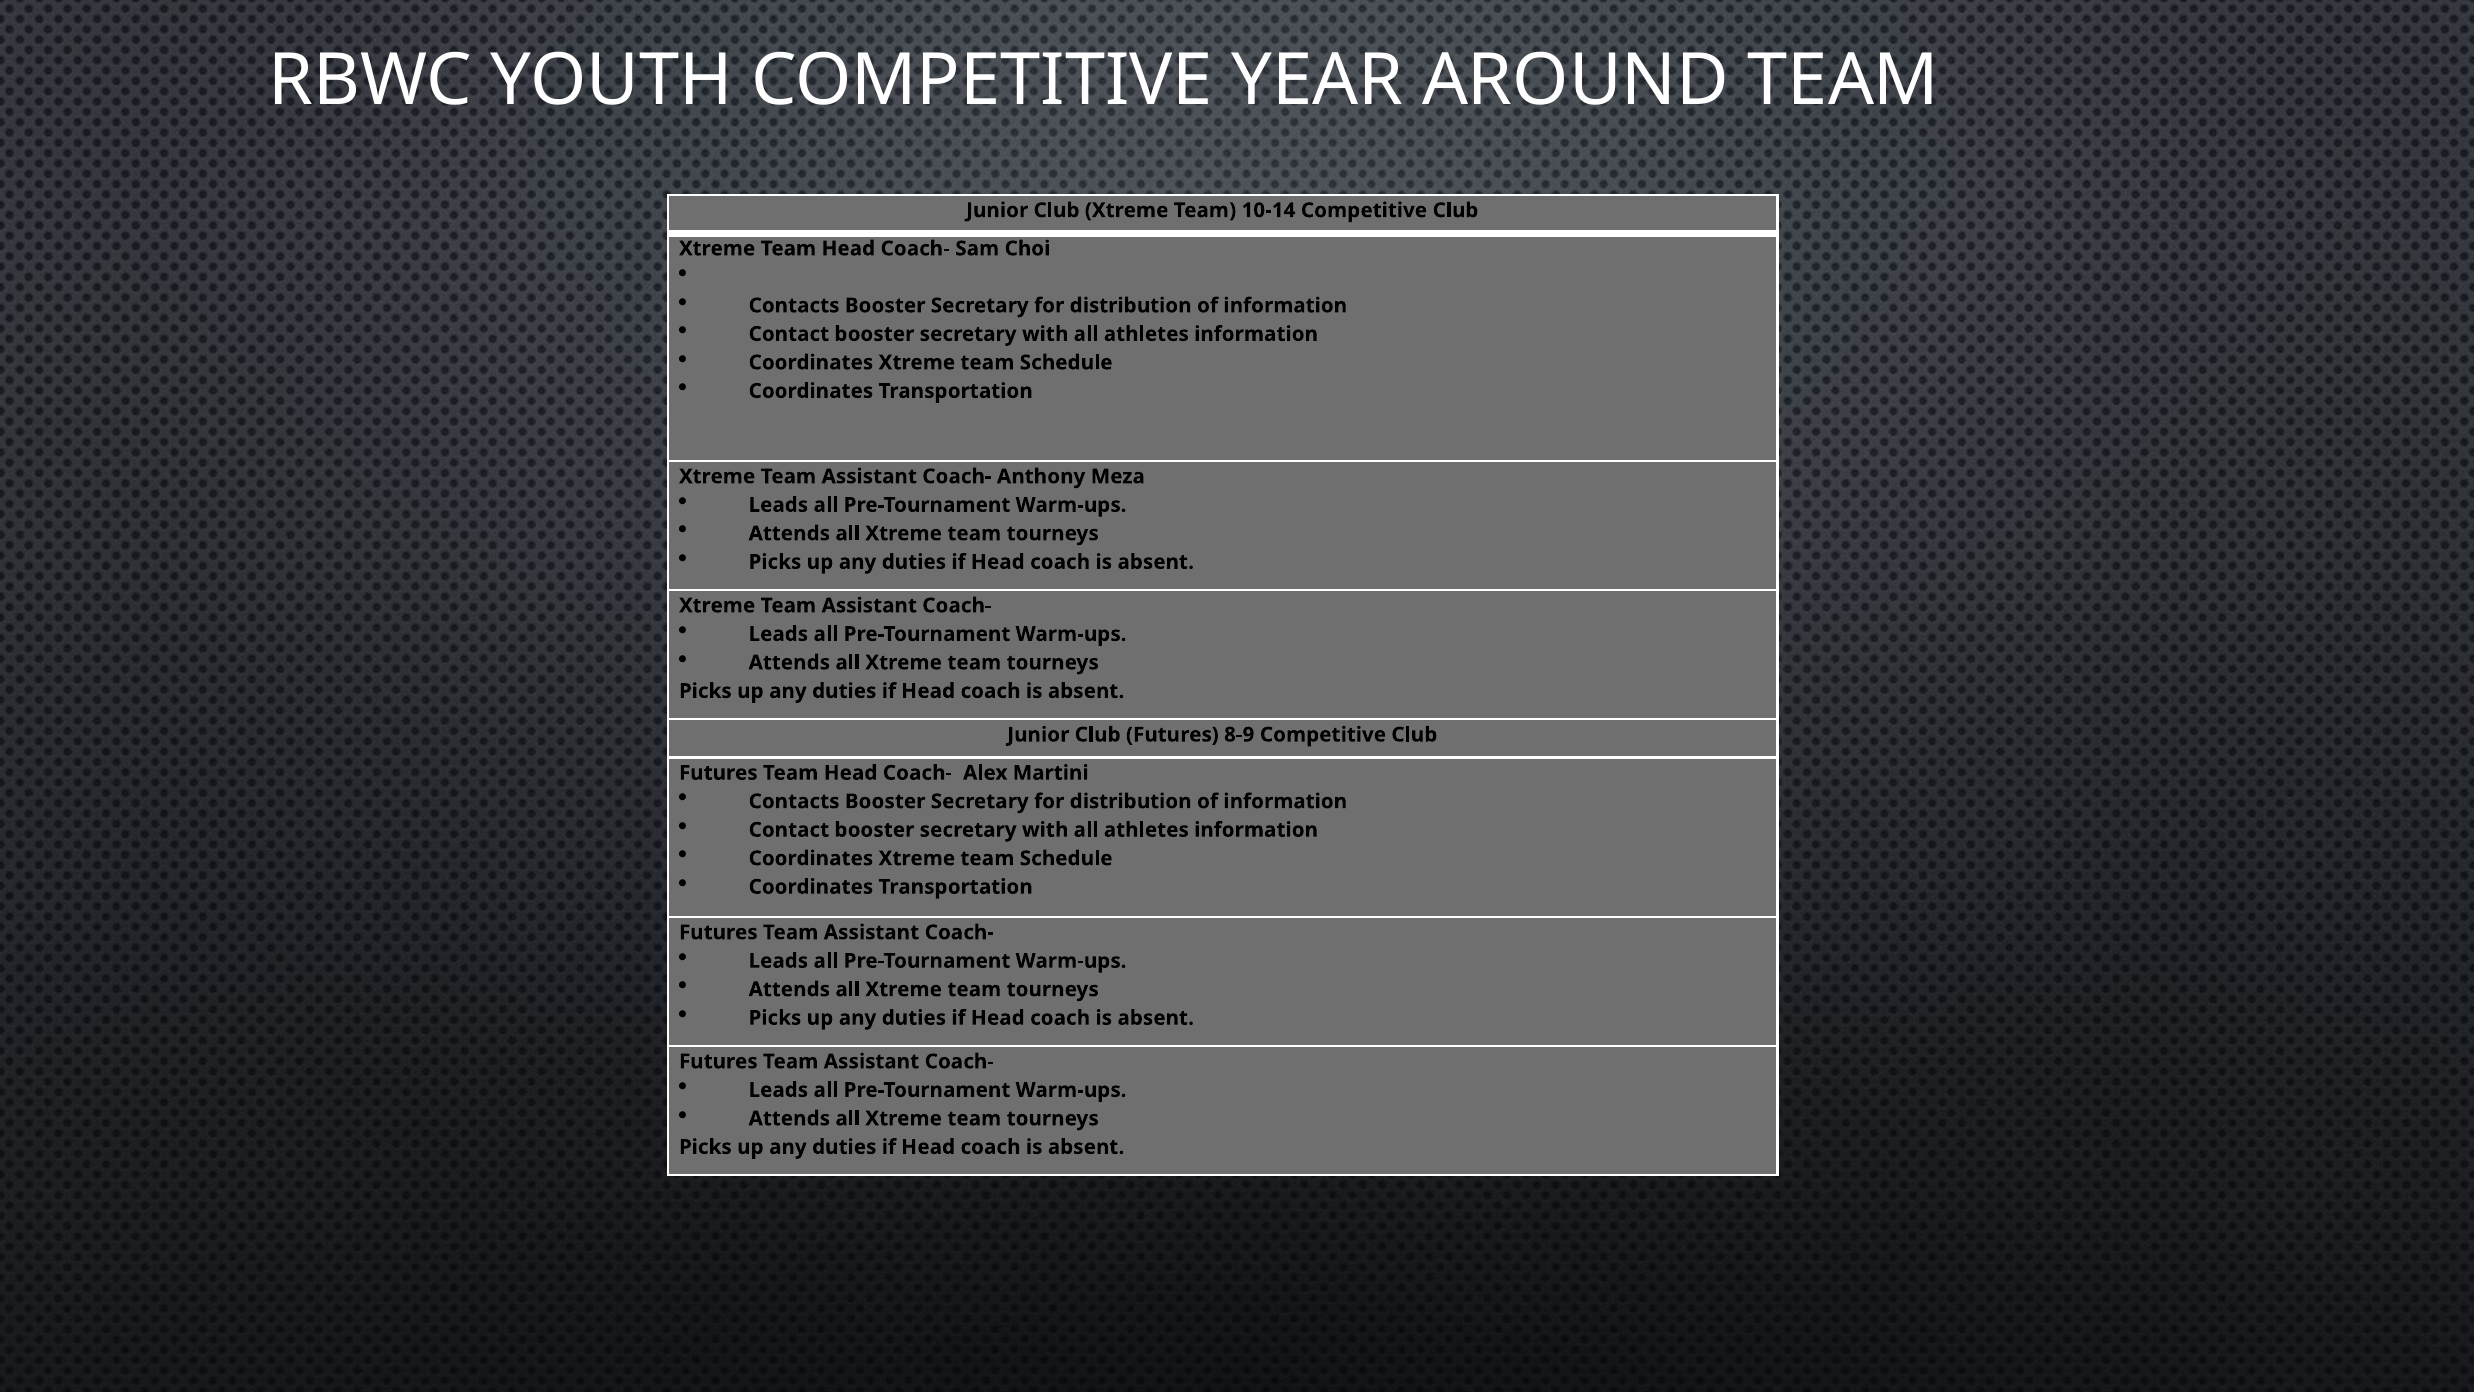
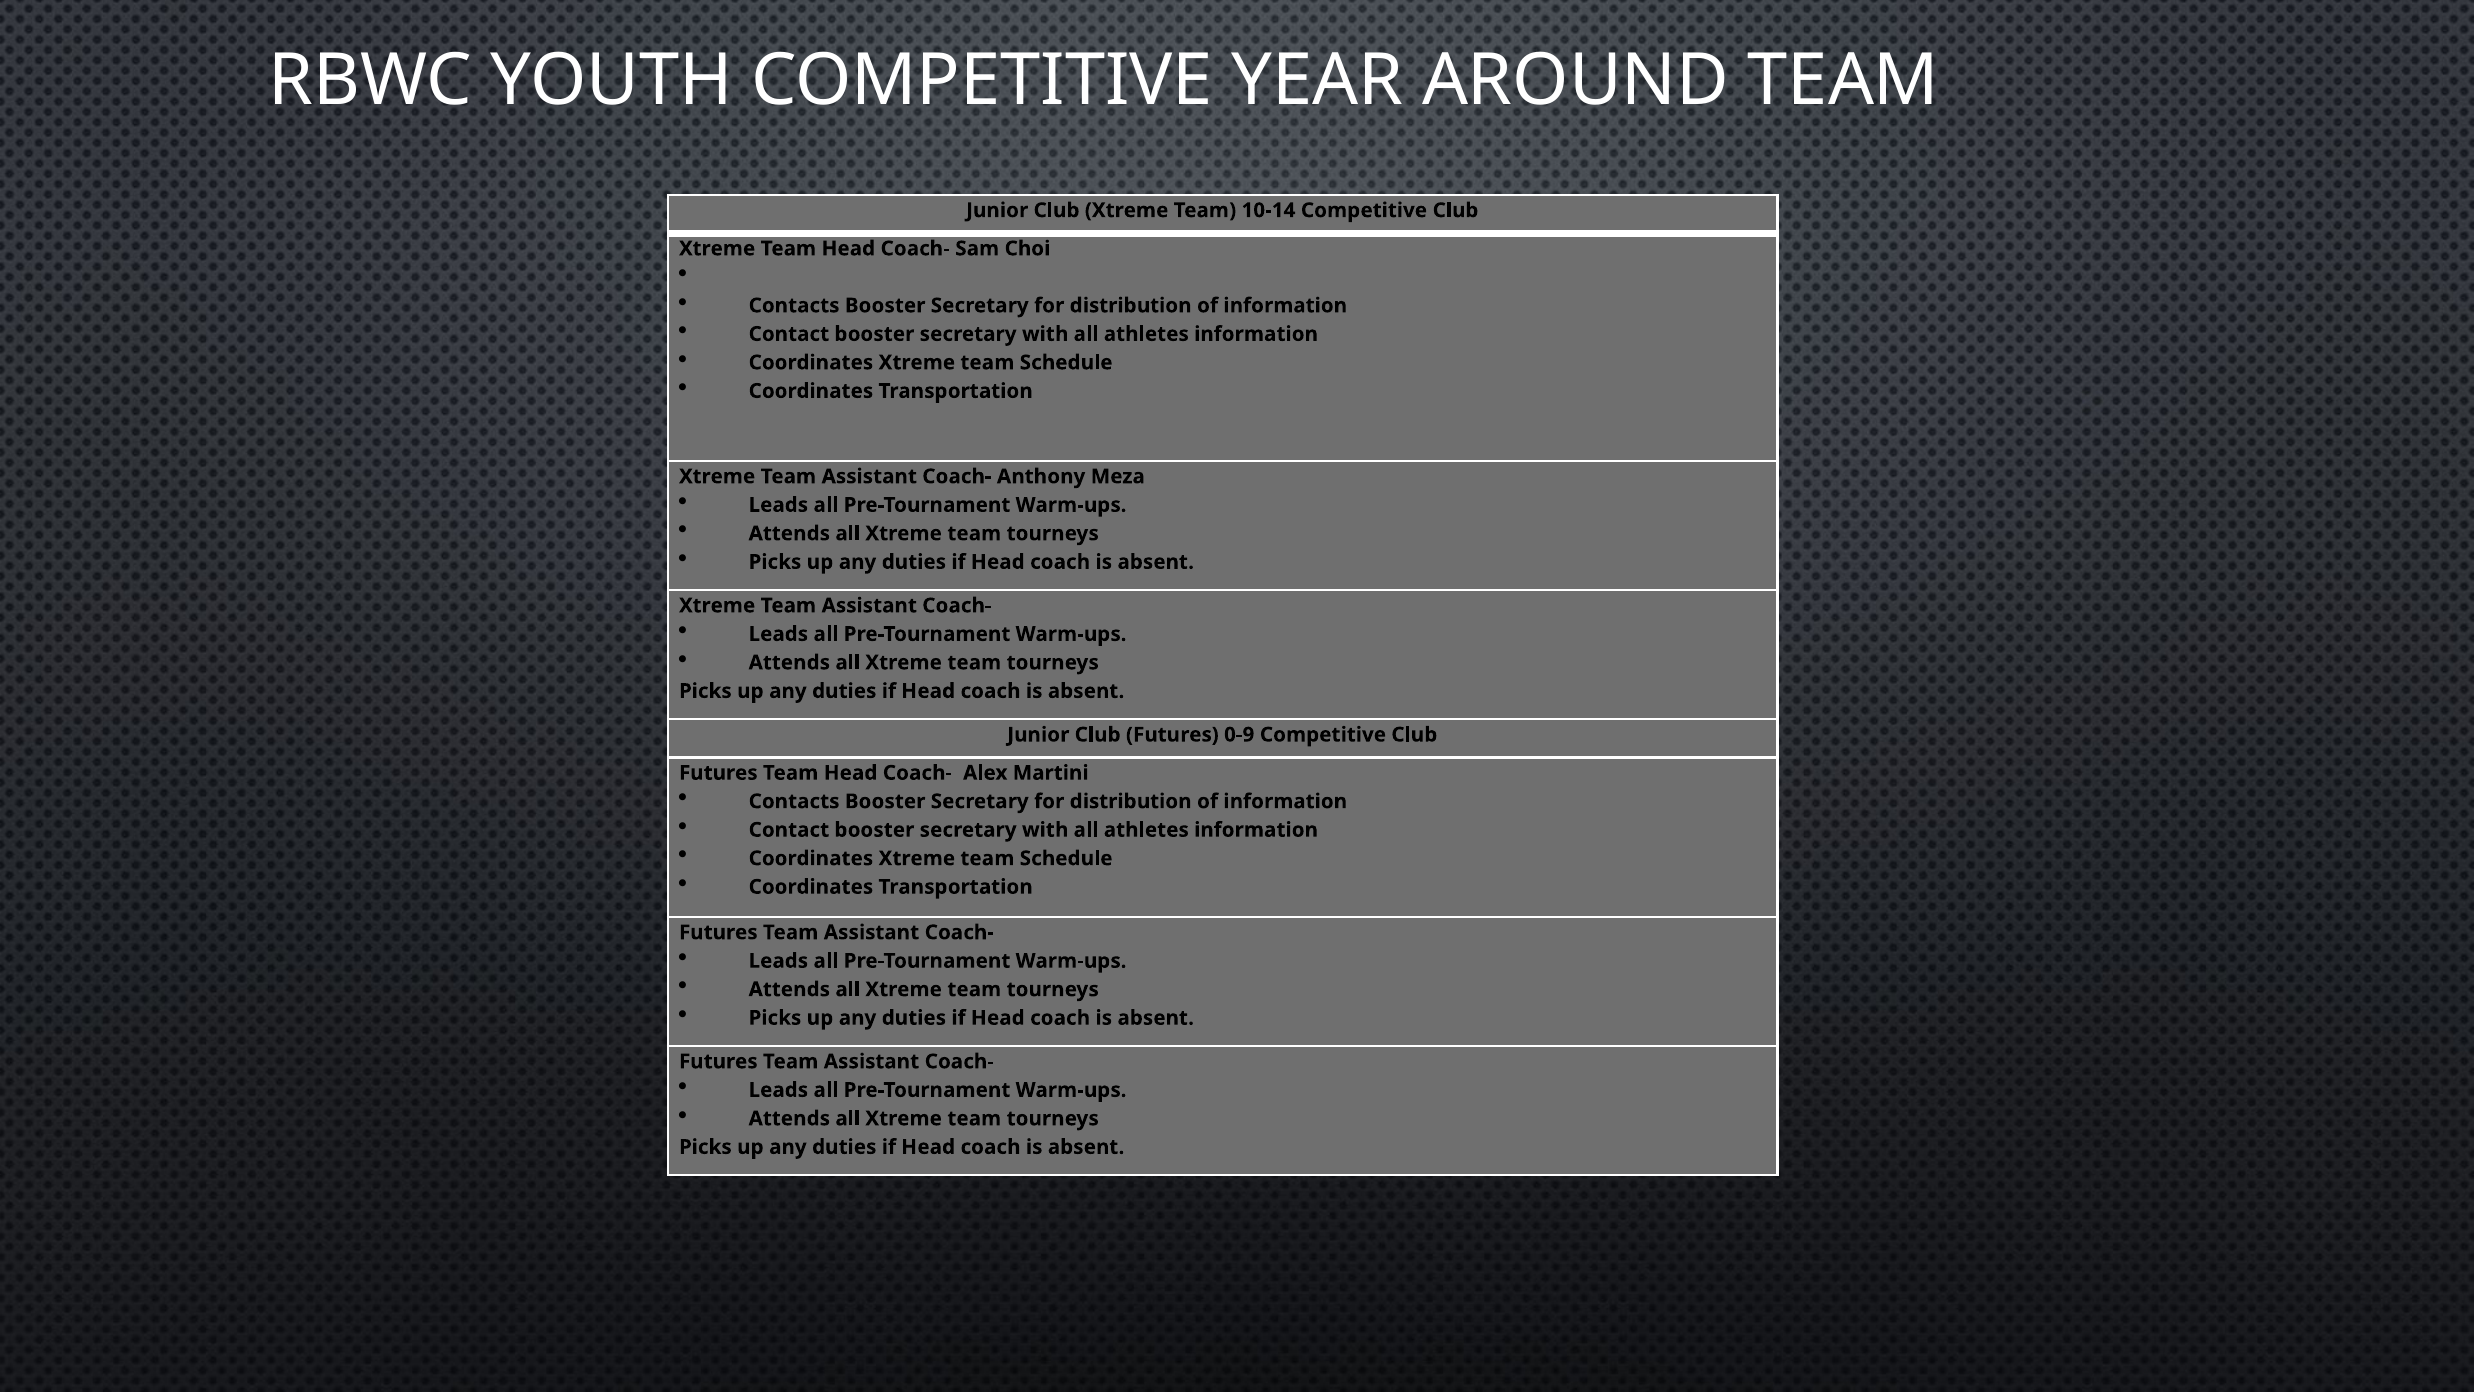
8-9: 8-9 -> 0-9
